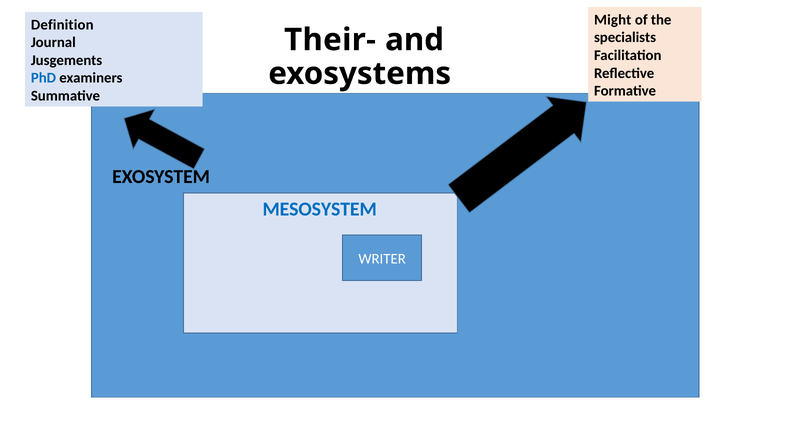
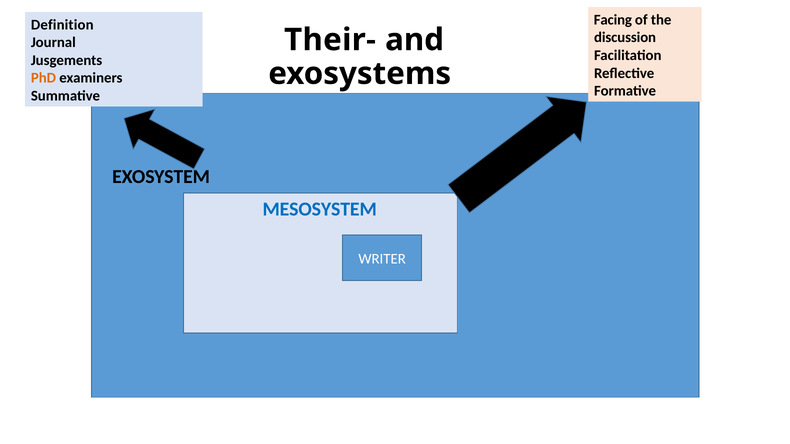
Might: Might -> Facing
specialists: specialists -> discussion
PhD colour: blue -> orange
